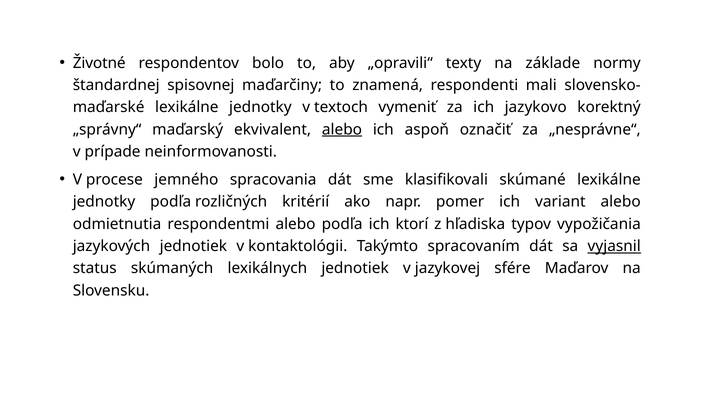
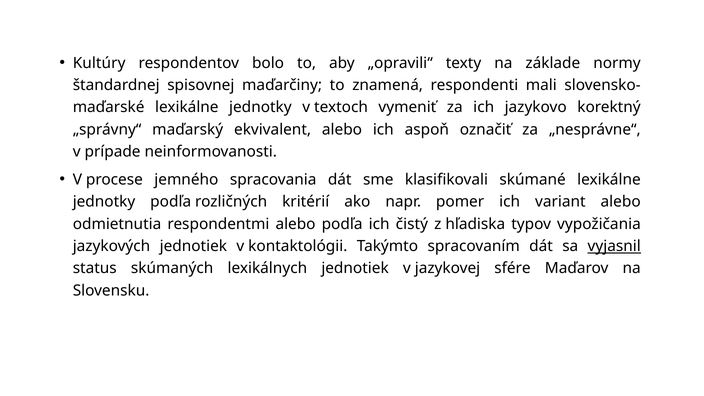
Životné: Životné -> Kultúry
alebo at (342, 130) underline: present -> none
ktorí: ktorí -> čistý
